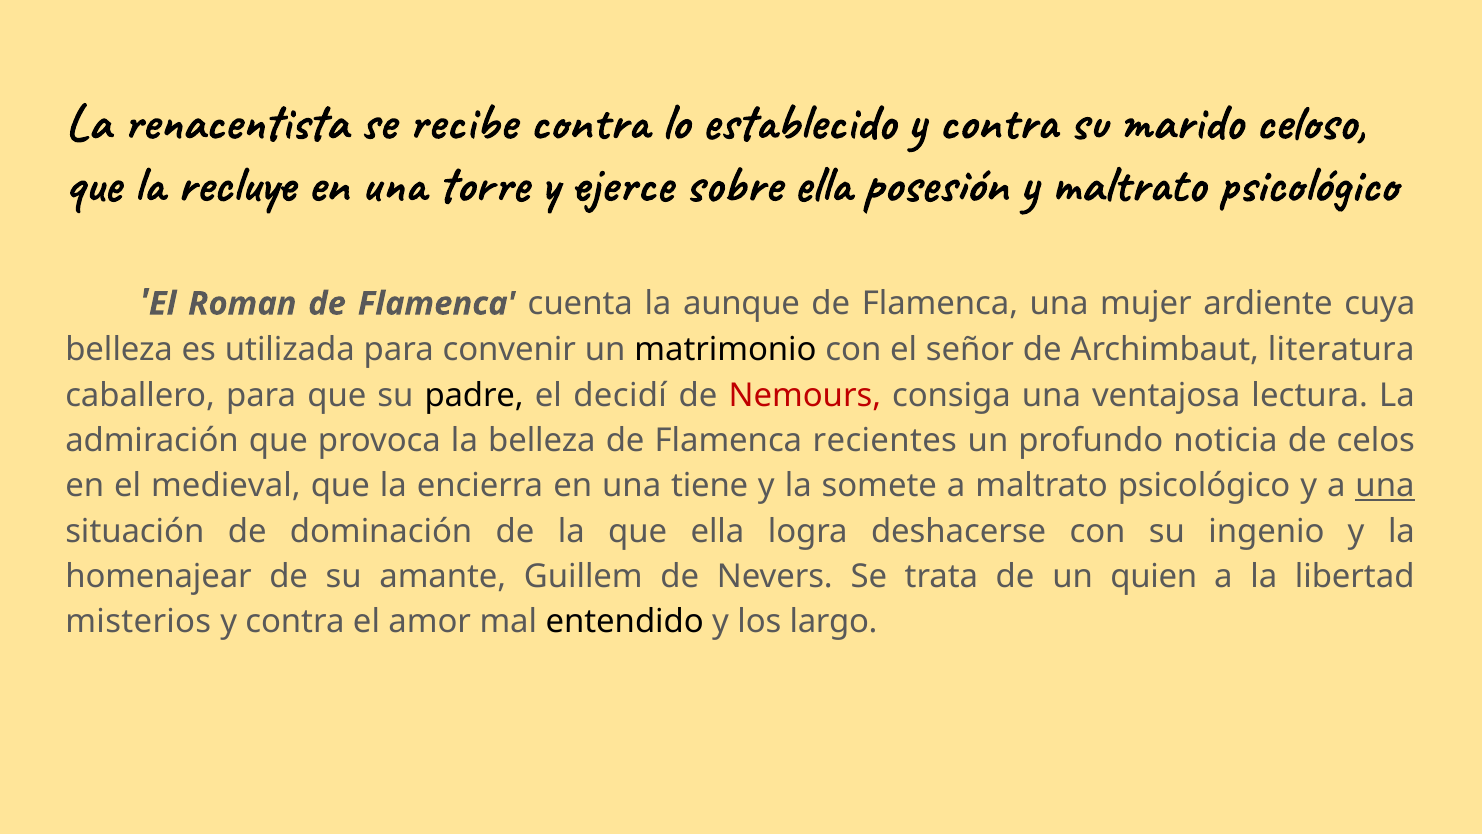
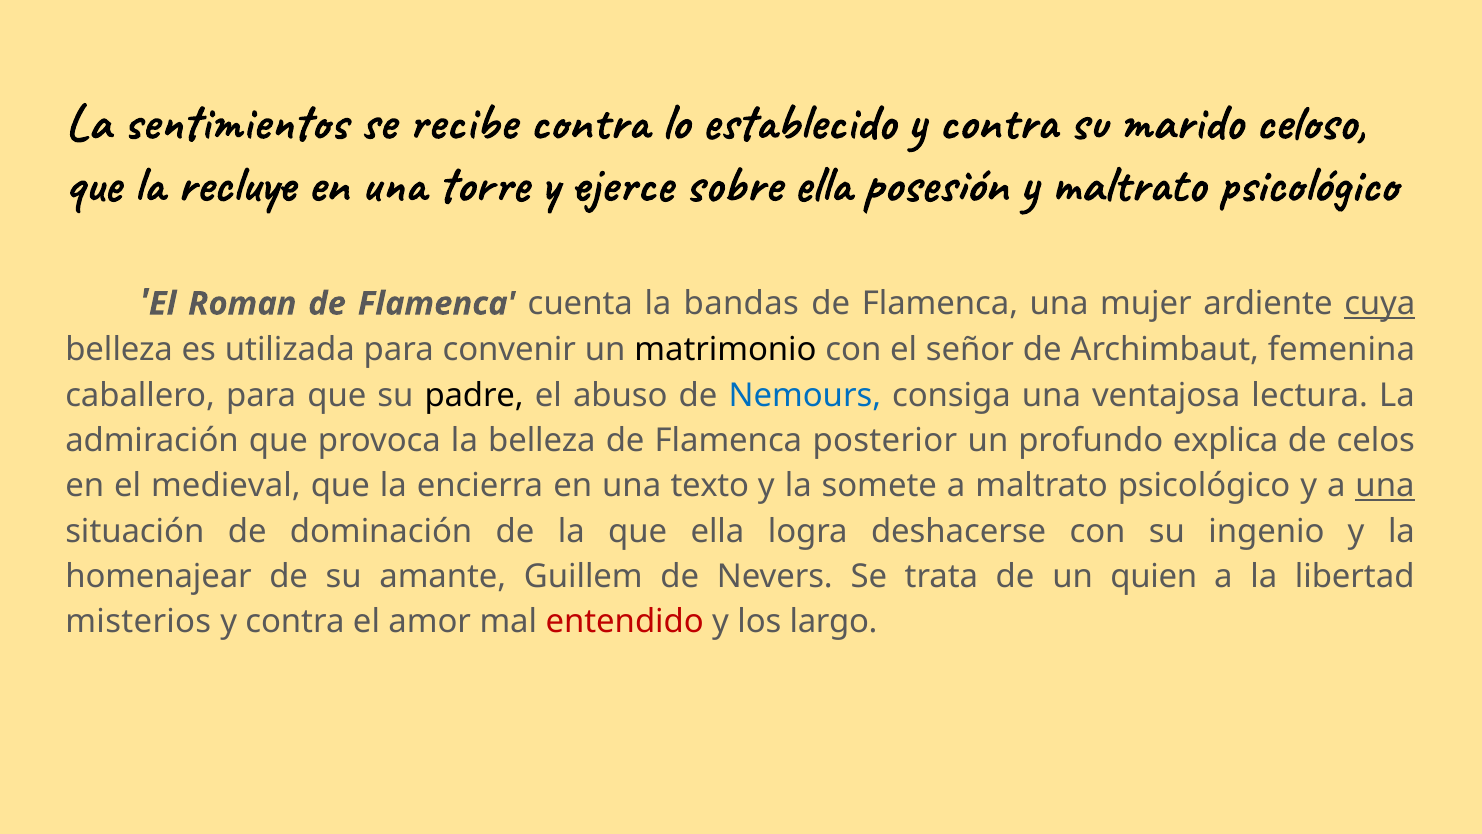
renacentista: renacentista -> sentimientos
aunque: aunque -> bandas
cuya underline: none -> present
literatura: literatura -> femenina
decidí: decidí -> abuso
Nemours colour: red -> blue
recientes: recientes -> posterior
noticia: noticia -> explica
tiene: tiene -> texto
entendido colour: black -> red
